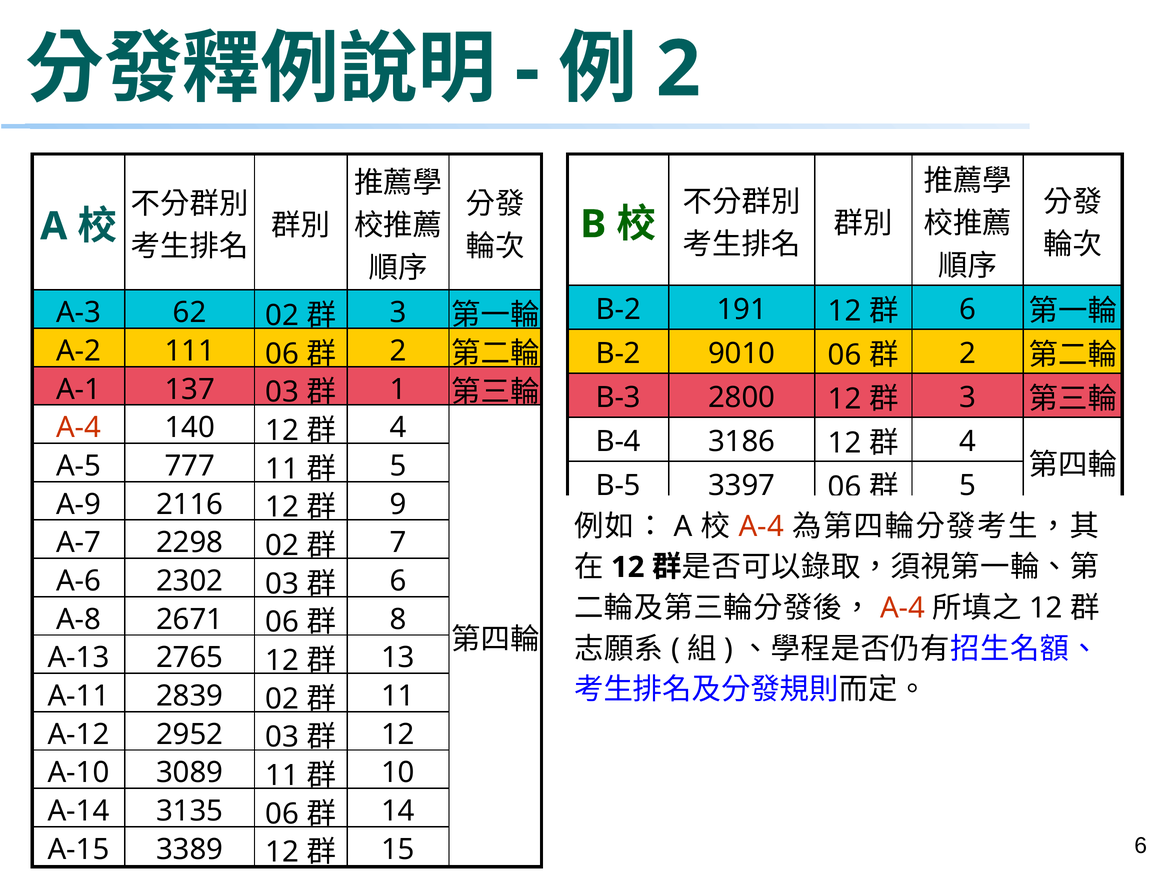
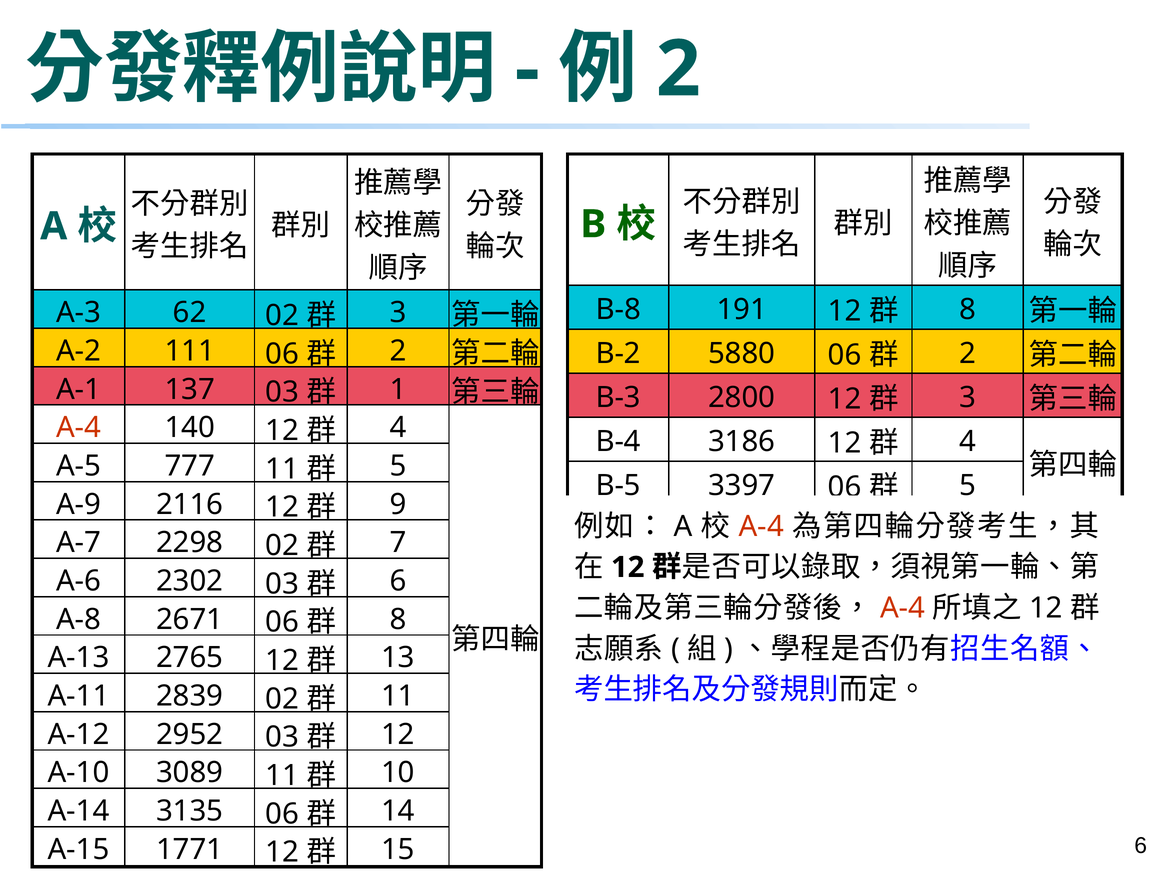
B-2 at (618, 310): B-2 -> B-8
6 at (968, 310): 6 -> 8
9010: 9010 -> 5880
3389: 3389 -> 1771
